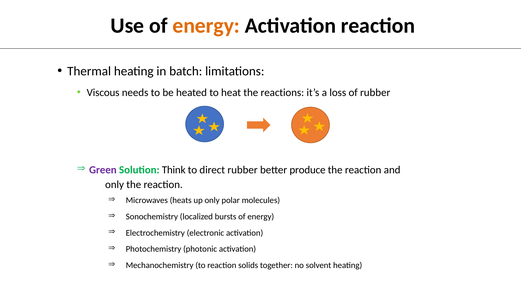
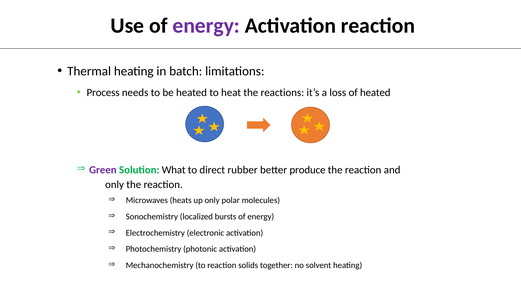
energy at (206, 26) colour: orange -> purple
Viscous: Viscous -> Process
of rubber: rubber -> heated
Think: Think -> What
